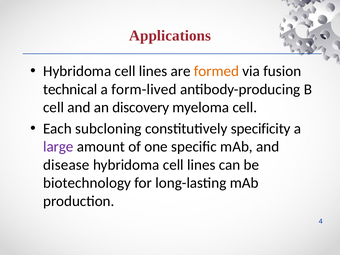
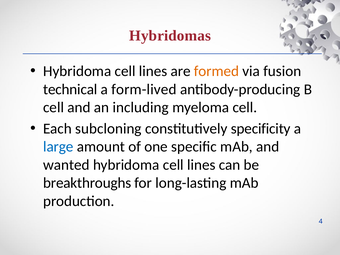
Applications: Applications -> Hybridomas
discovery: discovery -> including
large colour: purple -> blue
disease: disease -> wanted
biotechnology: biotechnology -> breakthroughs
